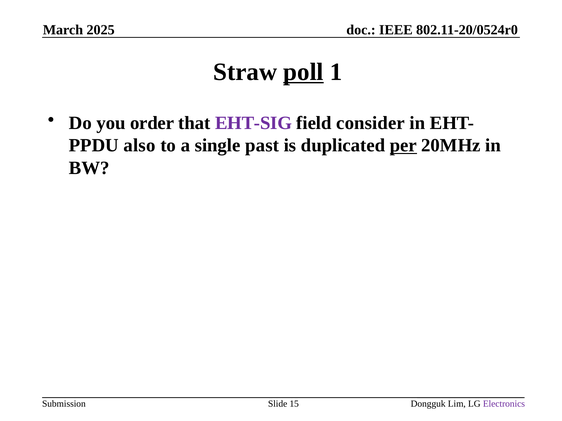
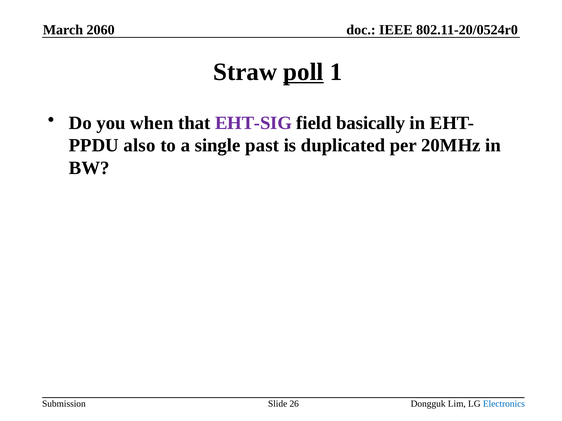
2025: 2025 -> 2060
order: order -> when
consider: consider -> basically
per underline: present -> none
15: 15 -> 26
Electronics colour: purple -> blue
